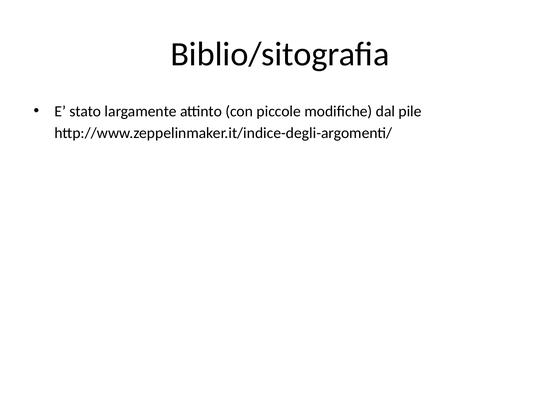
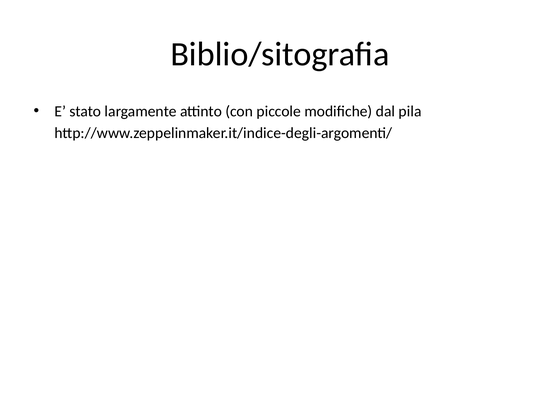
pile: pile -> pila
